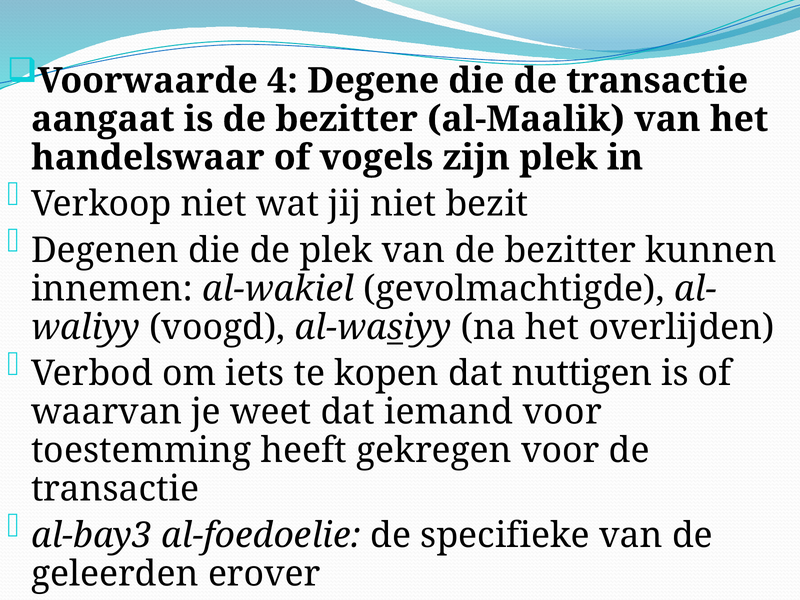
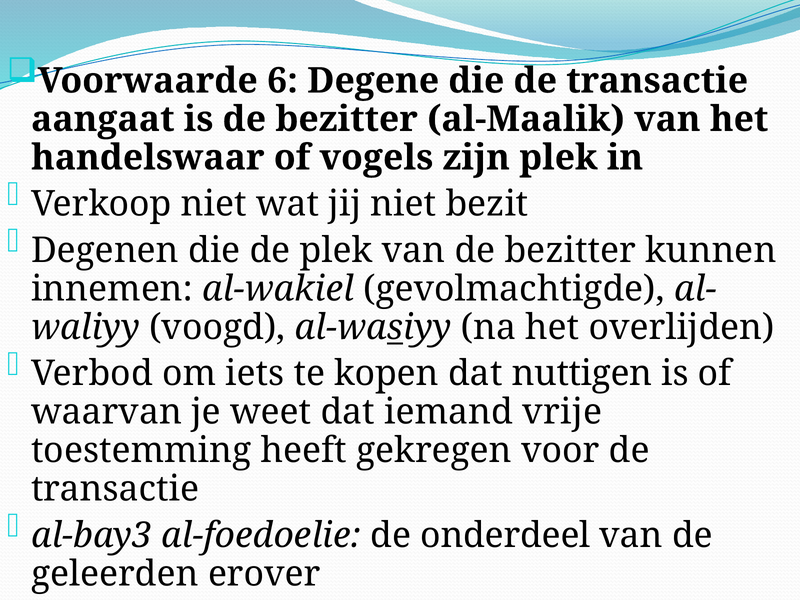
4: 4 -> 6
iemand voor: voor -> vrije
specifieke: specifieke -> onderdeel
